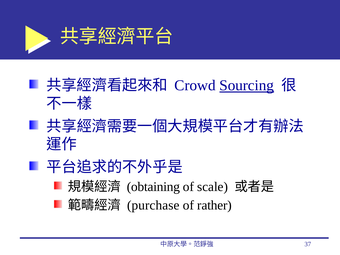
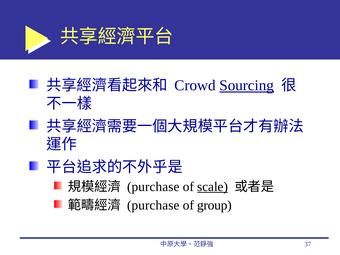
obtaining at (153, 187): obtaining -> purchase
scale underline: none -> present
rather: rather -> group
